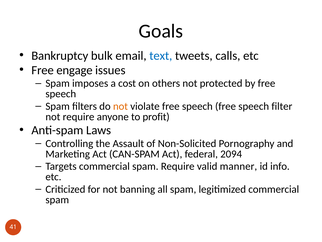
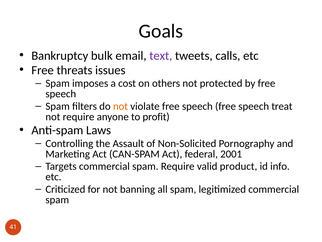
text colour: blue -> purple
engage: engage -> threats
filter: filter -> treat
2094: 2094 -> 2001
manner: manner -> product
